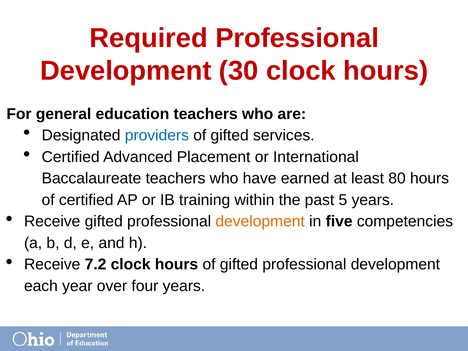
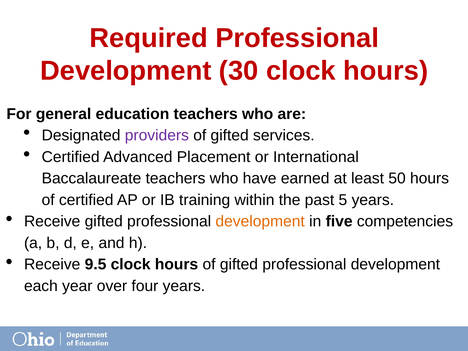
providers colour: blue -> purple
80: 80 -> 50
7.2: 7.2 -> 9.5
